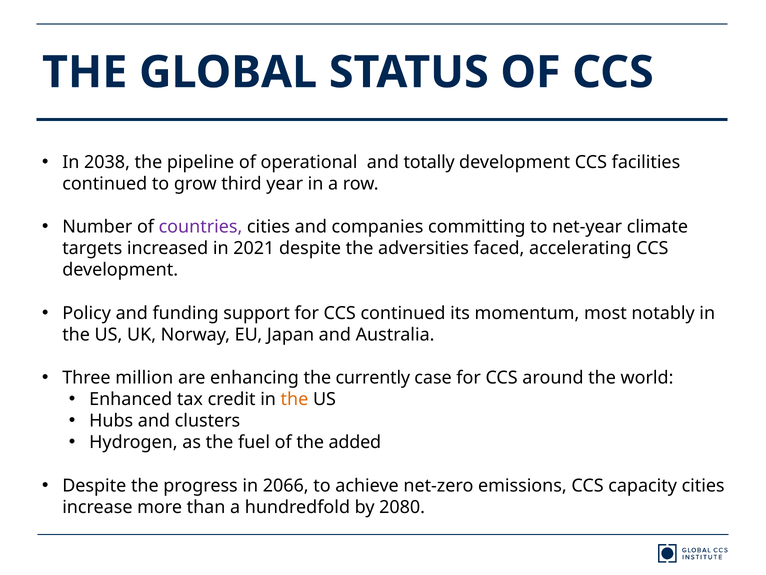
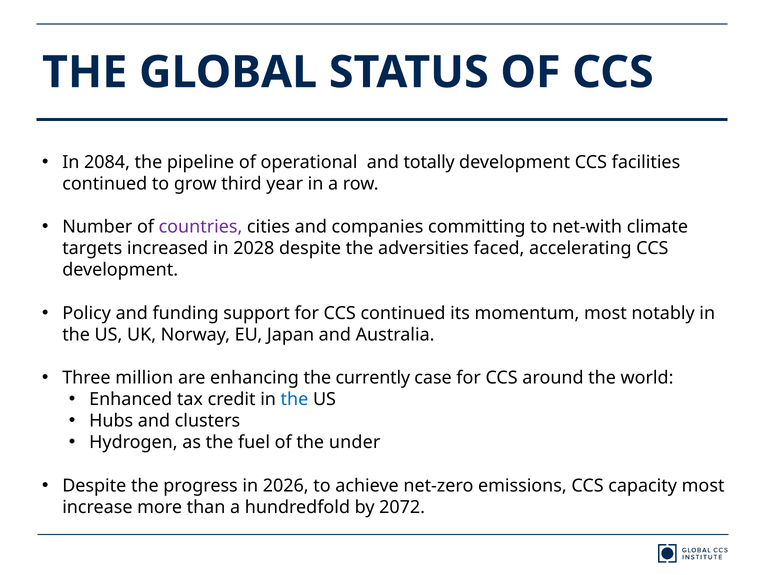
2038: 2038 -> 2084
net-year: net-year -> net-with
2021: 2021 -> 2028
the at (294, 399) colour: orange -> blue
added: added -> under
2066: 2066 -> 2026
capacity cities: cities -> most
2080: 2080 -> 2072
